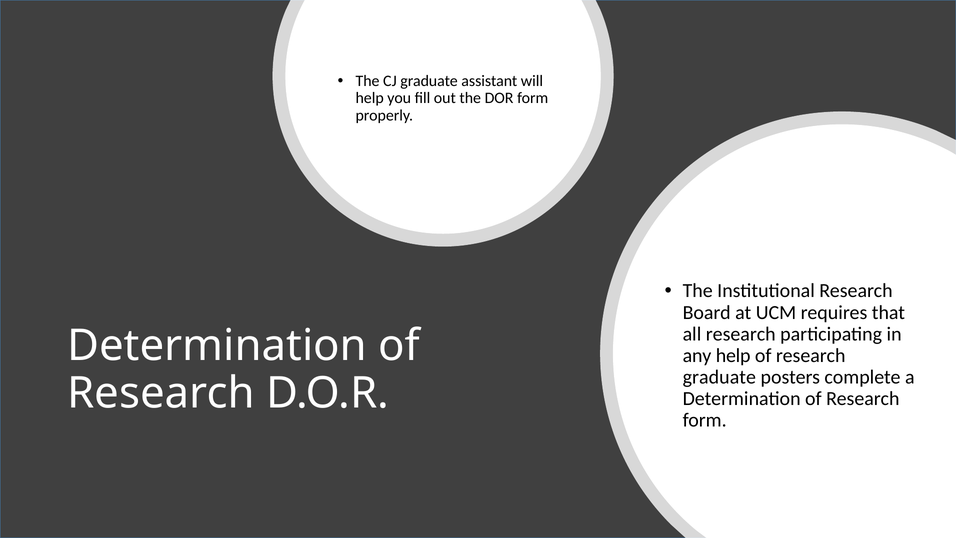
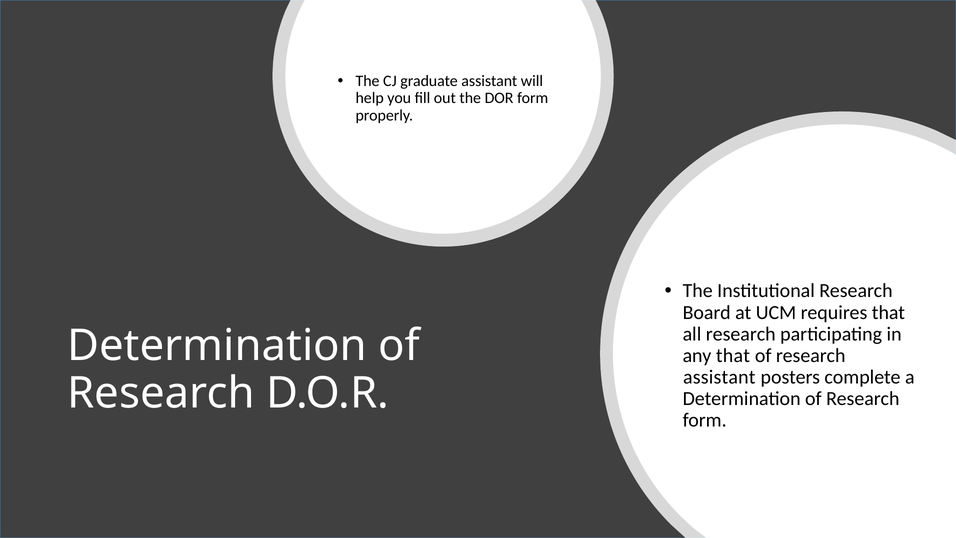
any help: help -> that
graduate at (719, 377): graduate -> assistant
